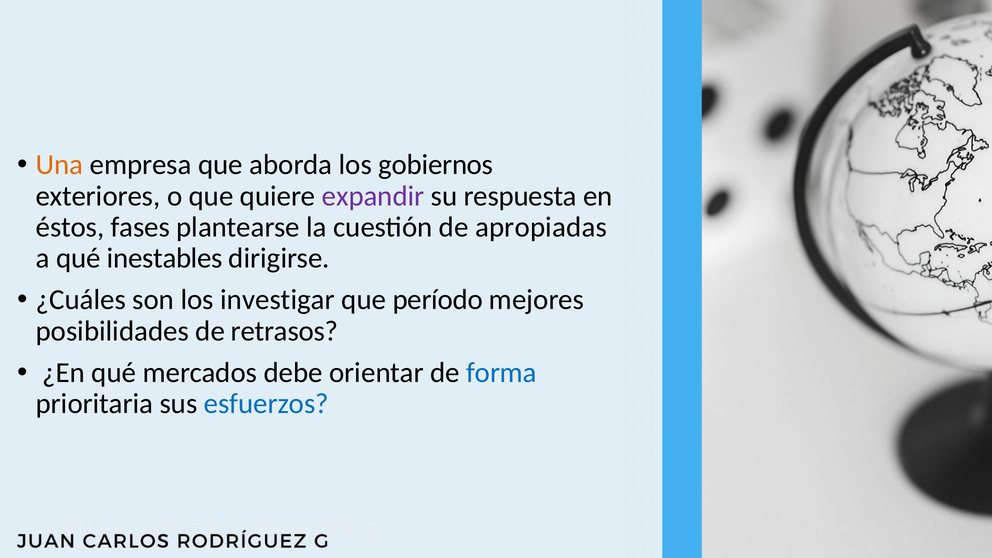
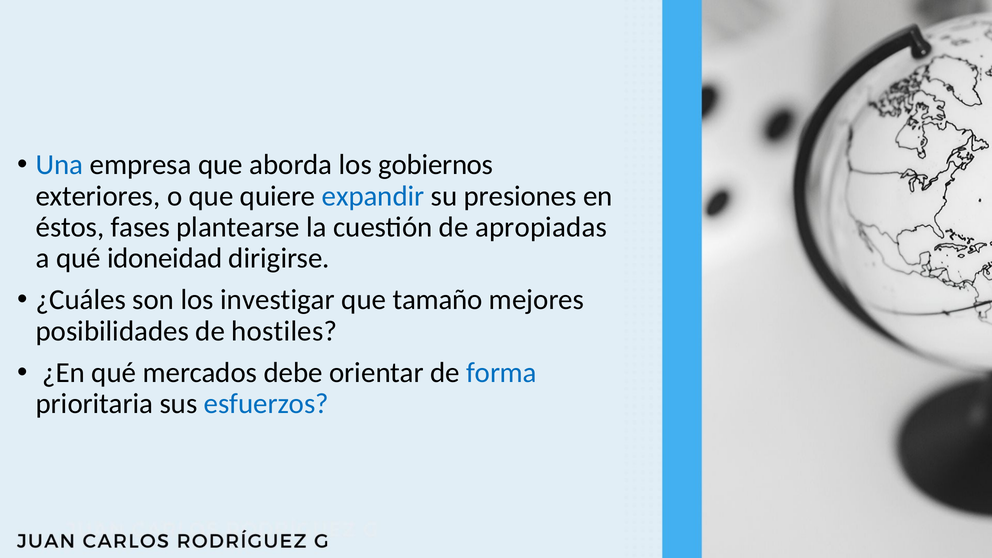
Una colour: orange -> blue
expandir colour: purple -> blue
respuesta: respuesta -> presiones
inestables: inestables -> idoneidad
período: período -> tamaño
retrasos: retrasos -> hostiles
